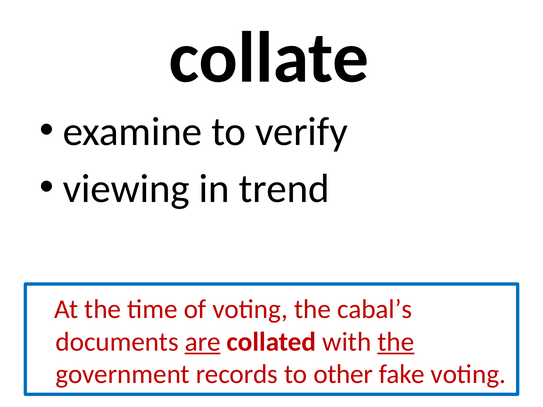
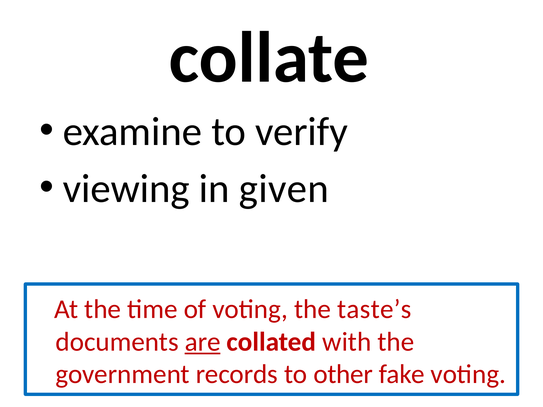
trend: trend -> given
cabal’s: cabal’s -> taste’s
the at (396, 342) underline: present -> none
